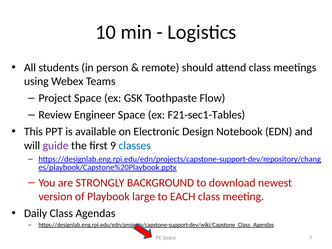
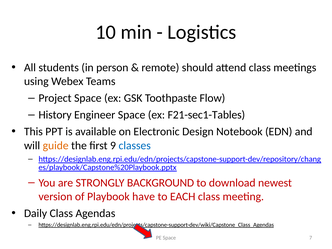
Review: Review -> History
guide colour: purple -> orange
large: large -> have
